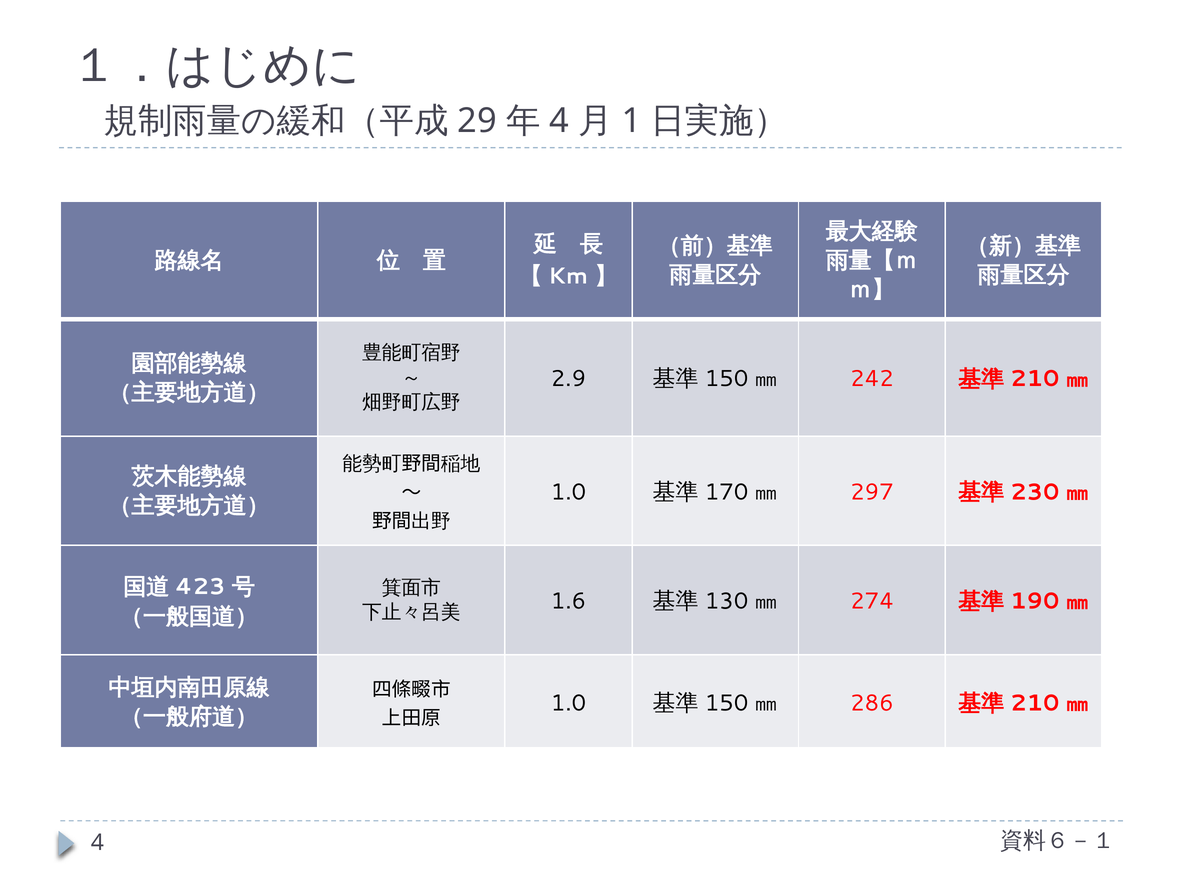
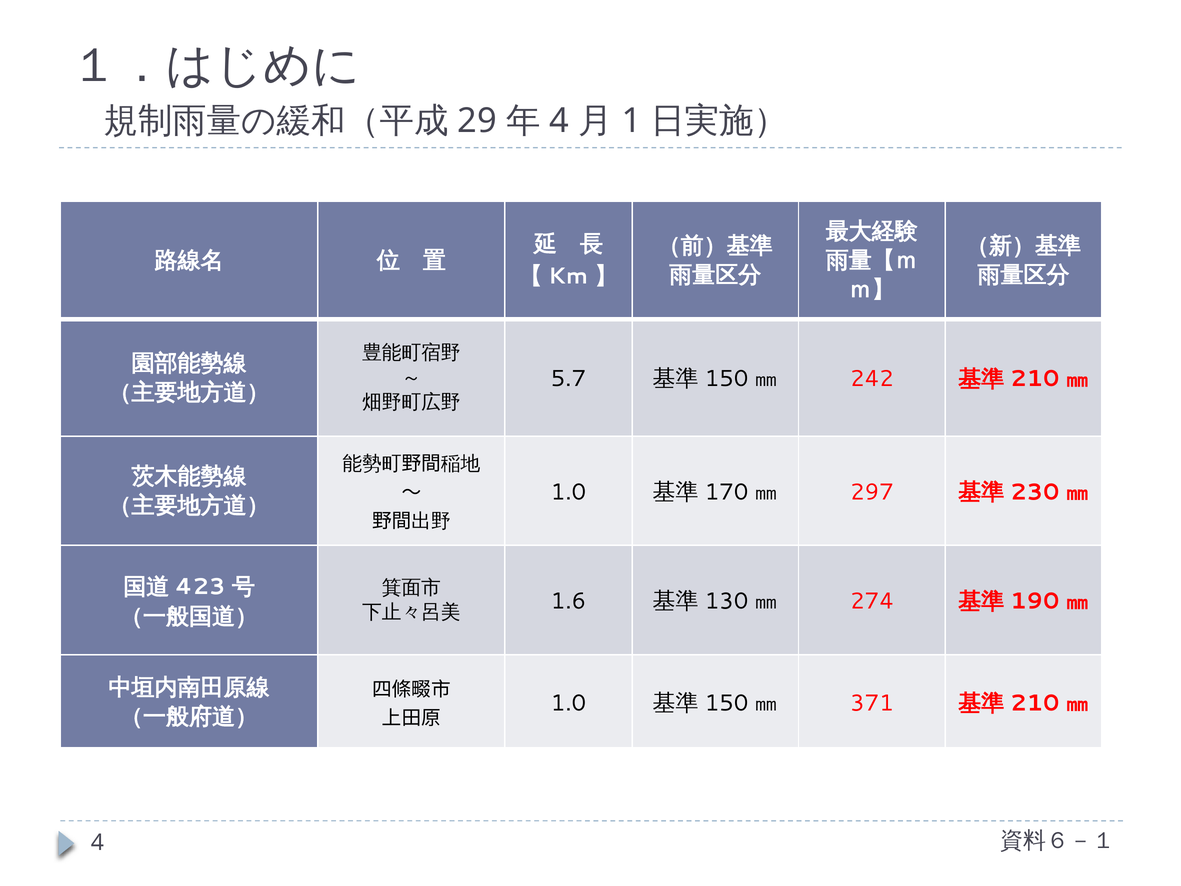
2.9: 2.9 -> 5.7
286: 286 -> 371
